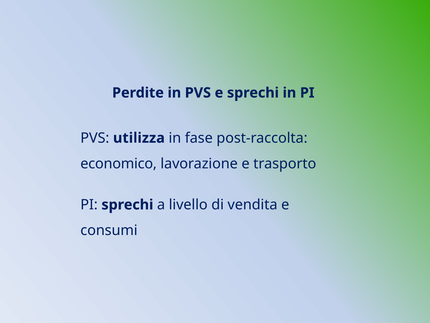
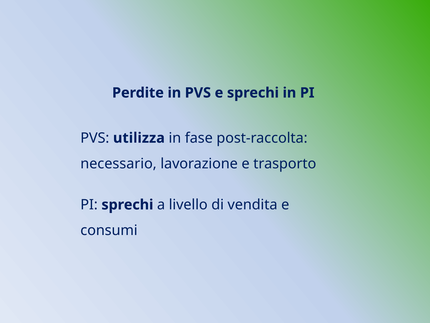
economico: economico -> necessario
